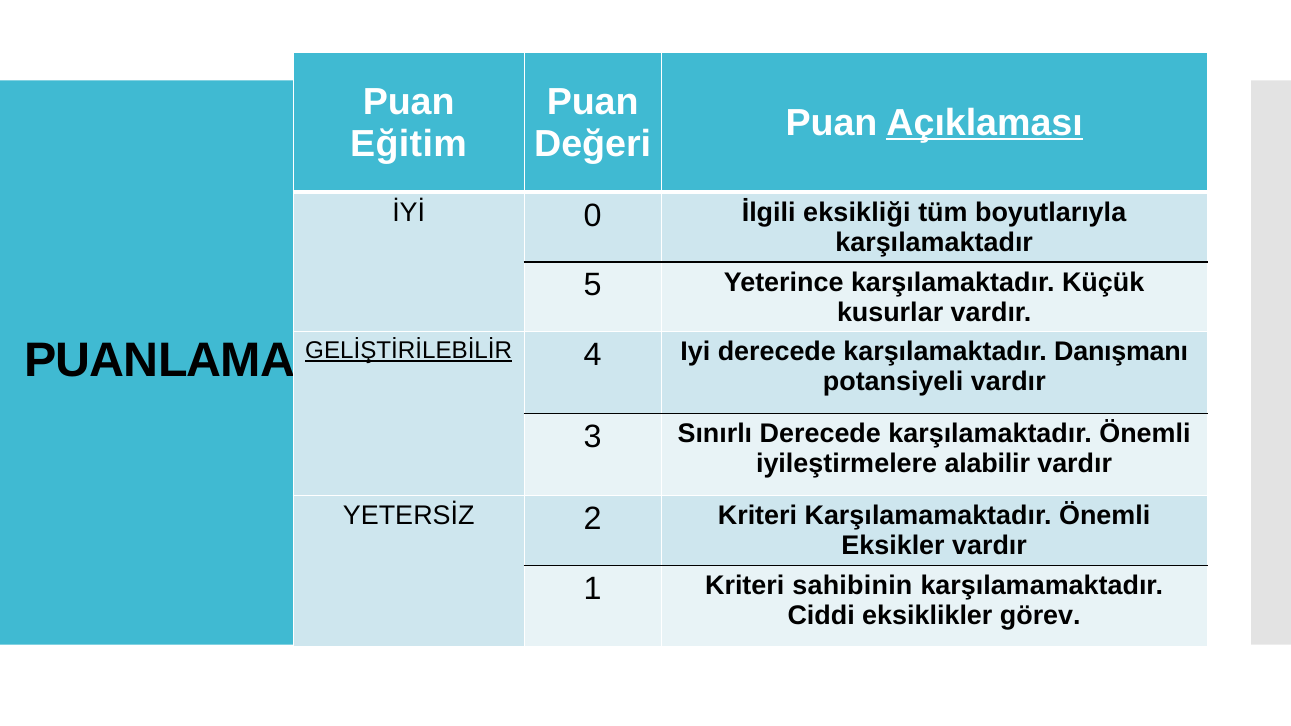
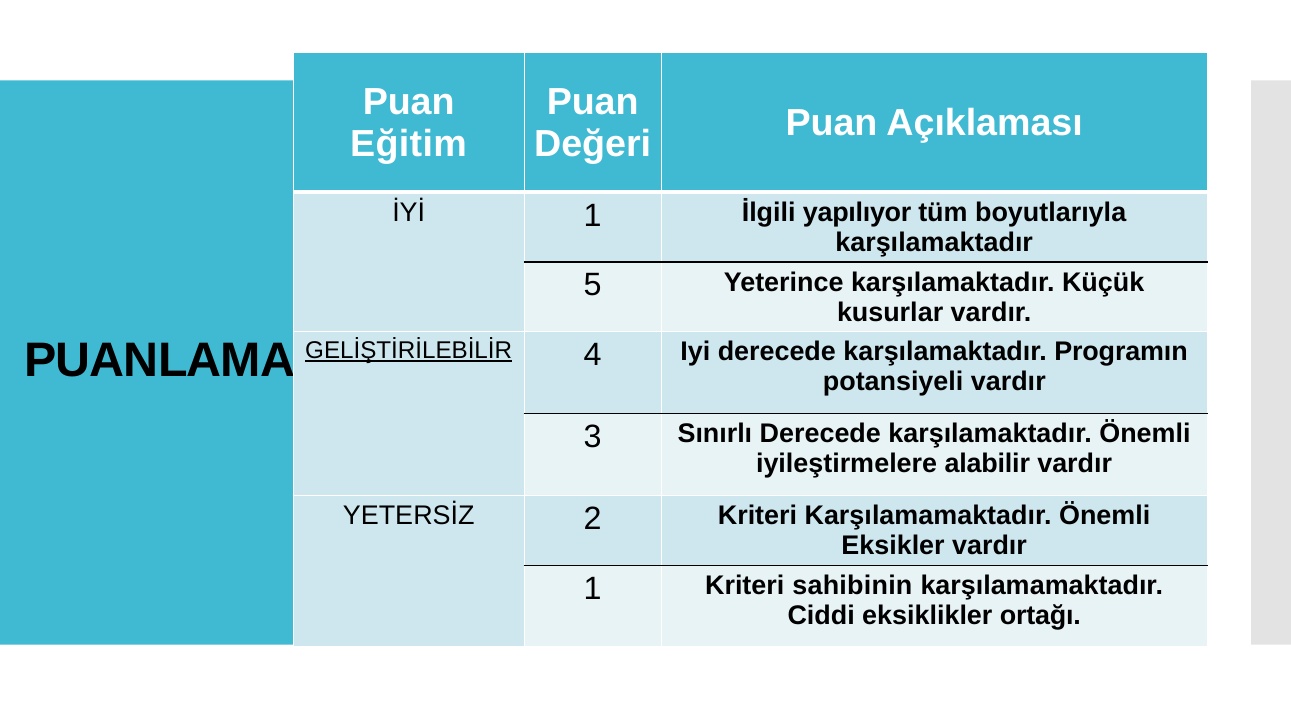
Açıklaması underline: present -> none
İYİ 0: 0 -> 1
eksikliği: eksikliği -> yapılıyor
Danışmanı: Danışmanı -> Programın
görev: görev -> ortağı
